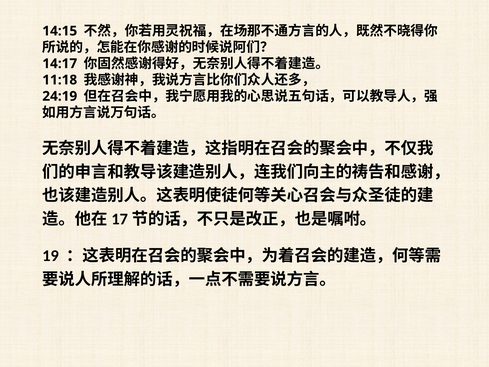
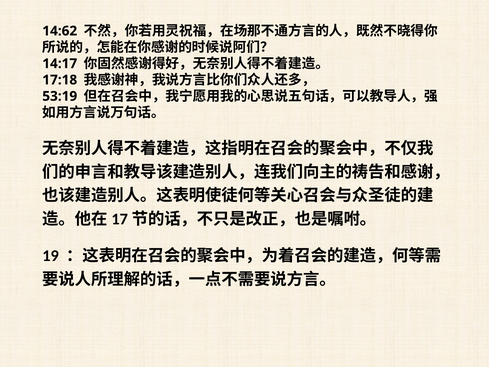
14:15: 14:15 -> 14:62
11:18: 11:18 -> 17:18
24:19: 24:19 -> 53:19
